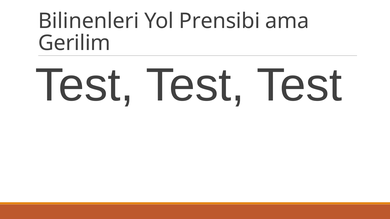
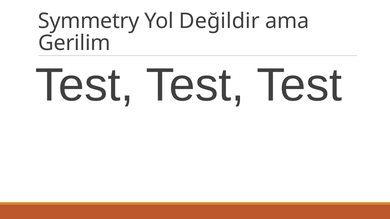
Bilinenleri: Bilinenleri -> Symmetry
Prensibi: Prensibi -> Değildir
